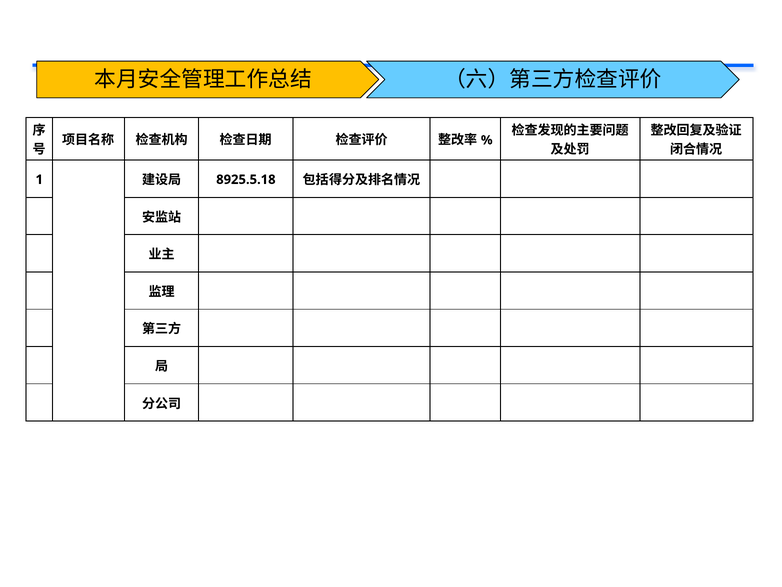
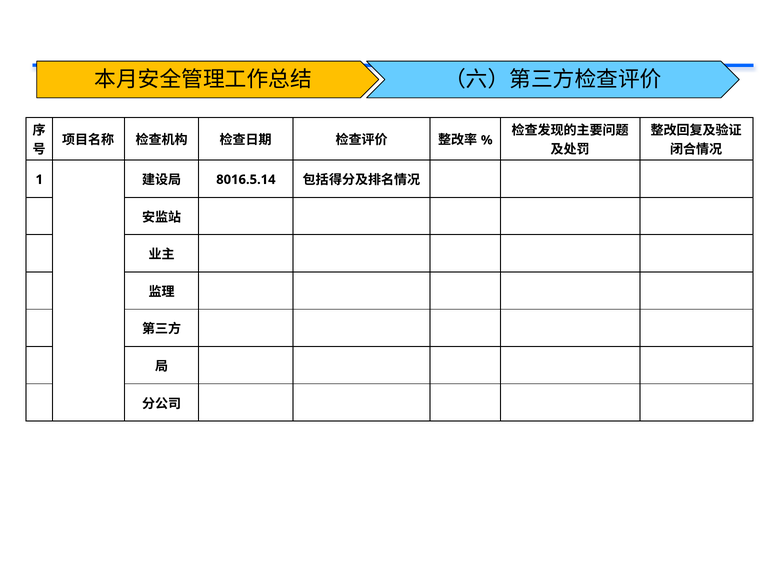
8925.5.18: 8925.5.18 -> 8016.5.14
